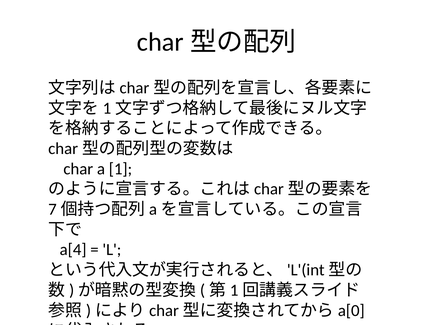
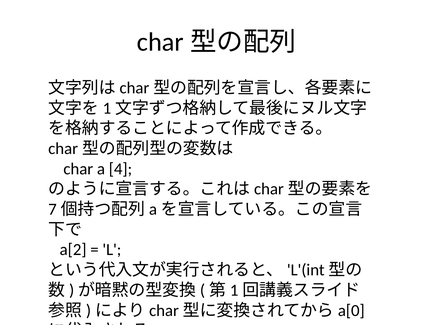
1: 1 -> 4
a[4: a[4 -> a[2
